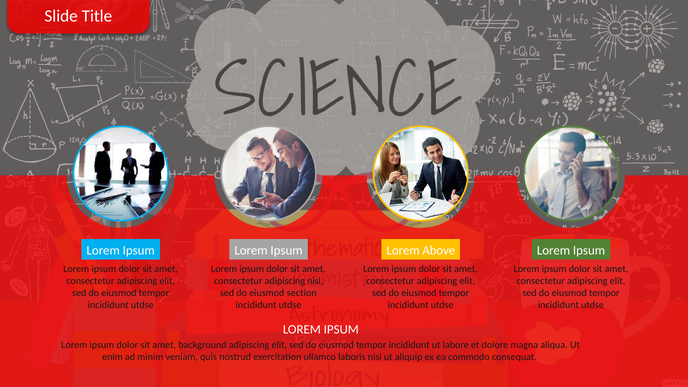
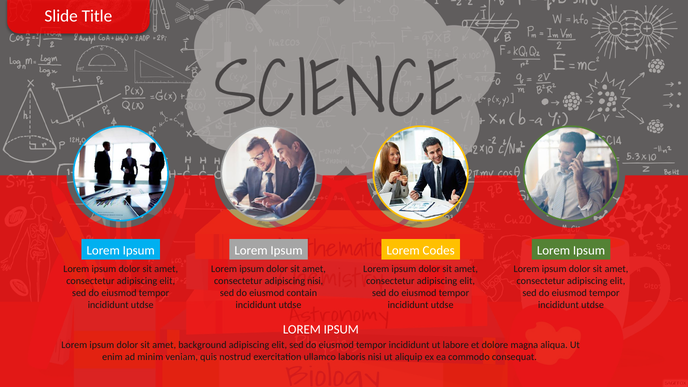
Above: Above -> Codes
section: section -> contain
